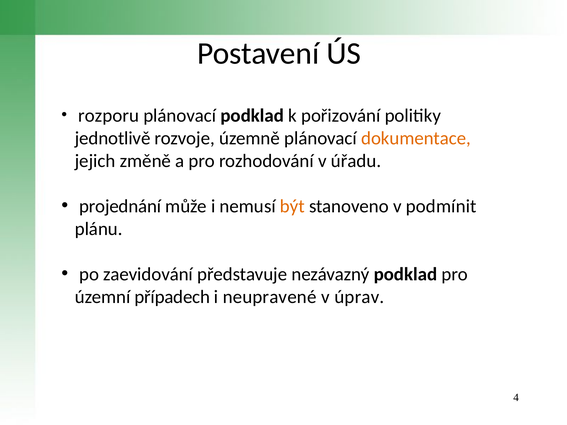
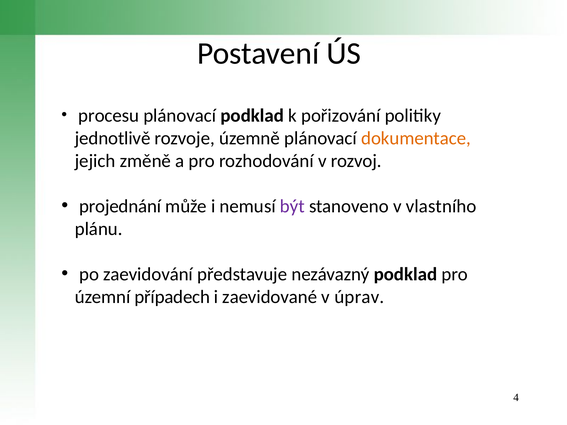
rozporu: rozporu -> procesu
úřadu: úřadu -> rozvoj
být colour: orange -> purple
podmínit: podmínit -> vlastního
neupravené: neupravené -> zaevidované
